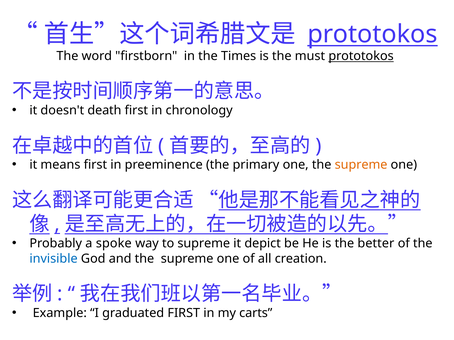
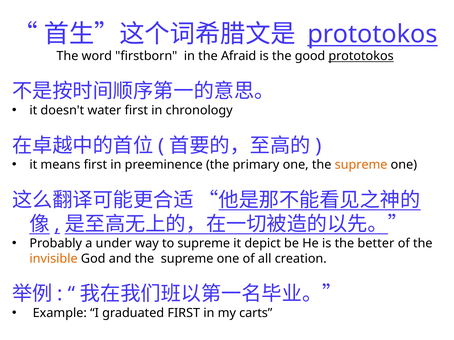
Times: Times -> Afraid
must: must -> good
death: death -> water
spoke: spoke -> under
invisible colour: blue -> orange
